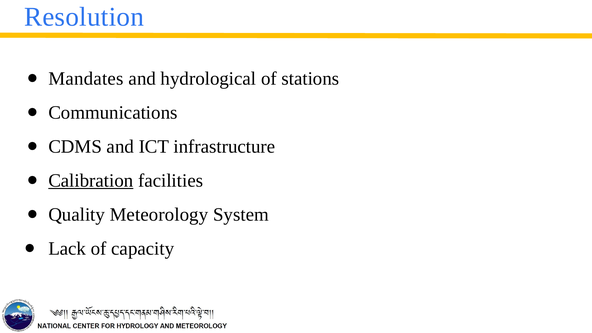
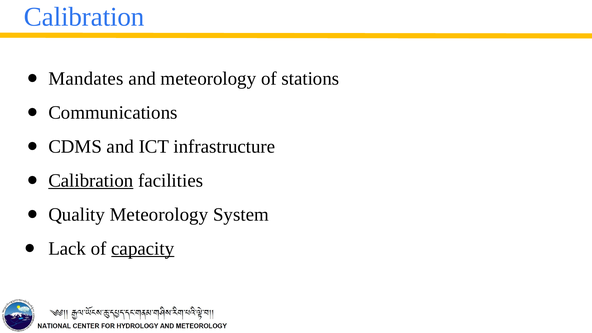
Resolution at (84, 17): Resolution -> Calibration
and hydrological: hydrological -> meteorology
capacity underline: none -> present
